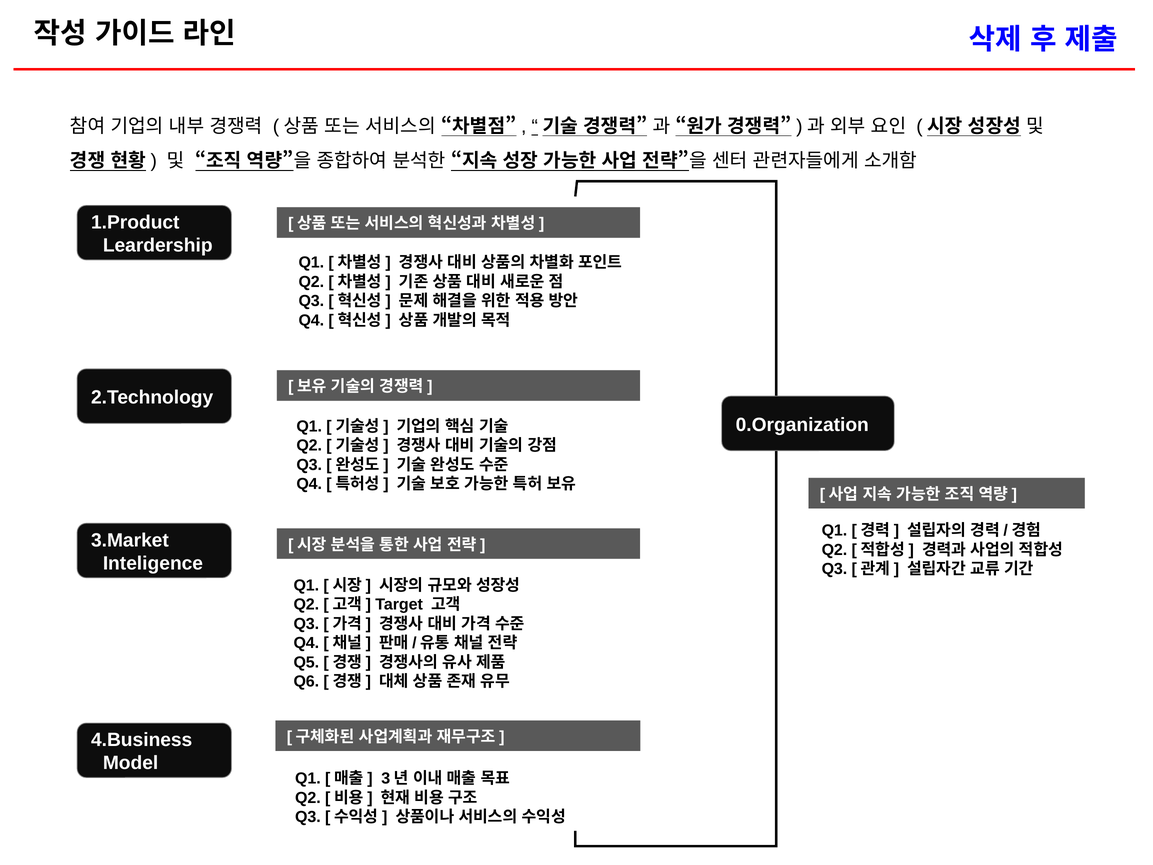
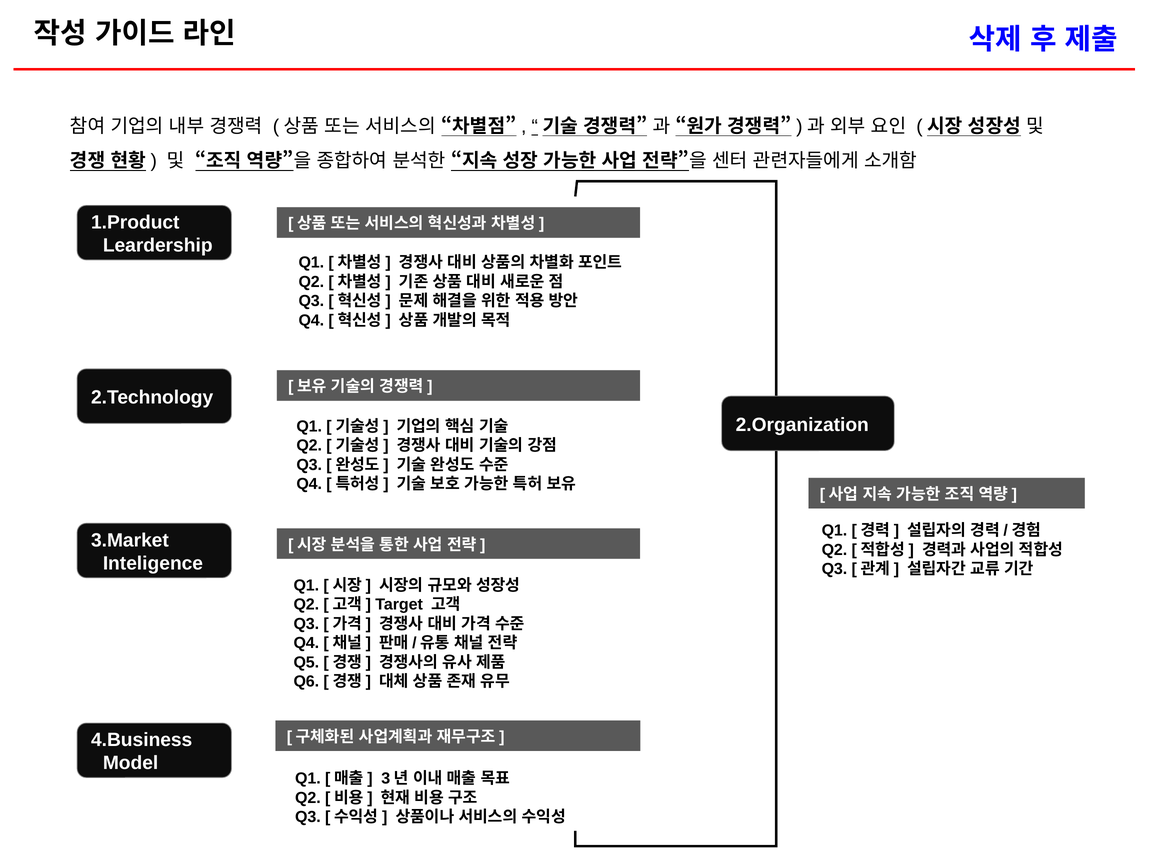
0.Organization: 0.Organization -> 2.Organization
